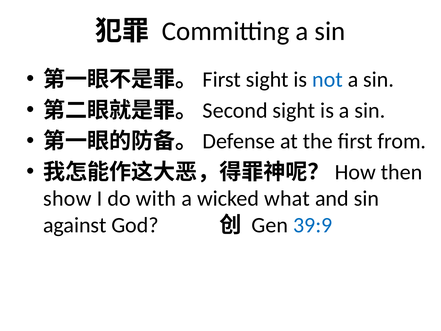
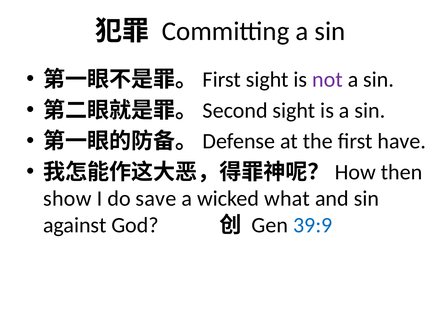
not colour: blue -> purple
from: from -> have
with: with -> save
